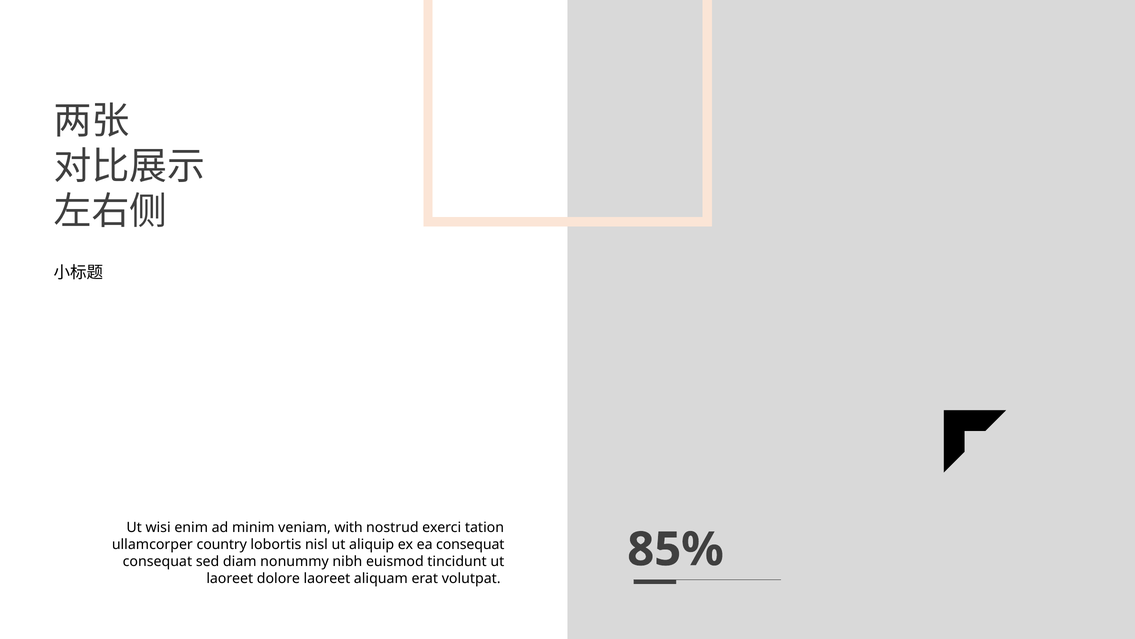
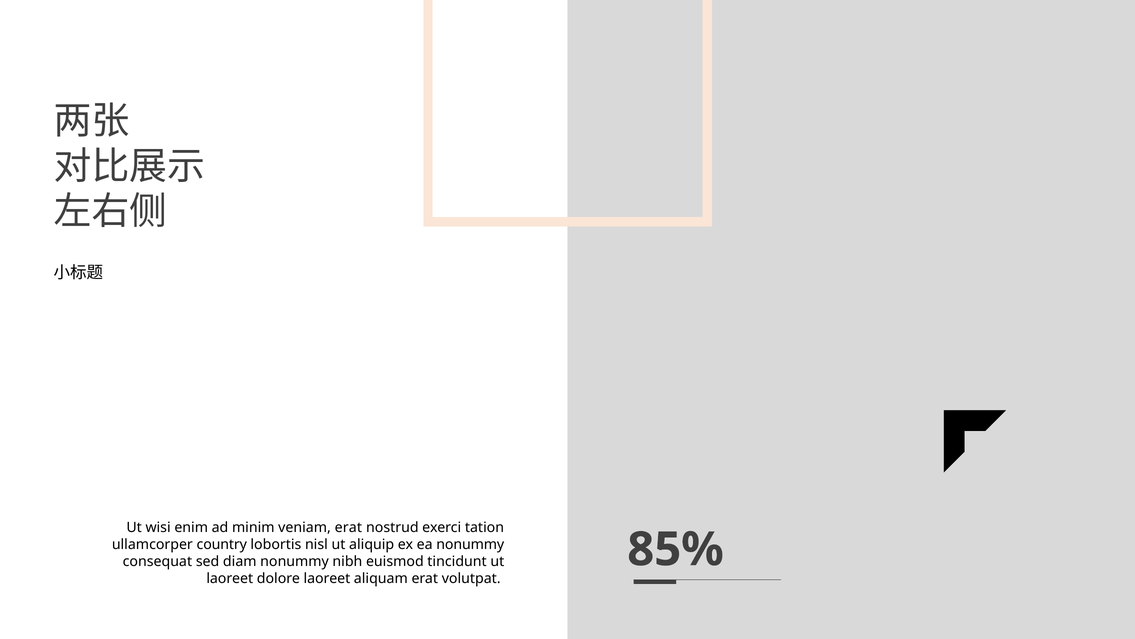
veniam with: with -> erat
ea consequat: consequat -> nonummy
